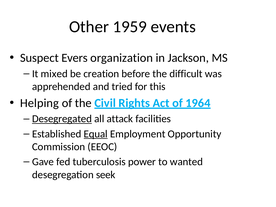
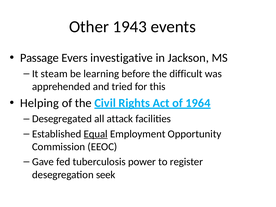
1959: 1959 -> 1943
Suspect: Suspect -> Passage
organization: organization -> investigative
mixed: mixed -> steam
creation: creation -> learning
Desegregated underline: present -> none
wanted: wanted -> register
